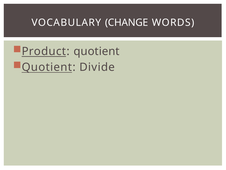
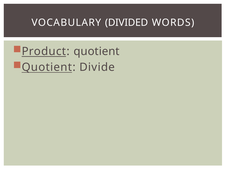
CHANGE: CHANGE -> DIVIDED
